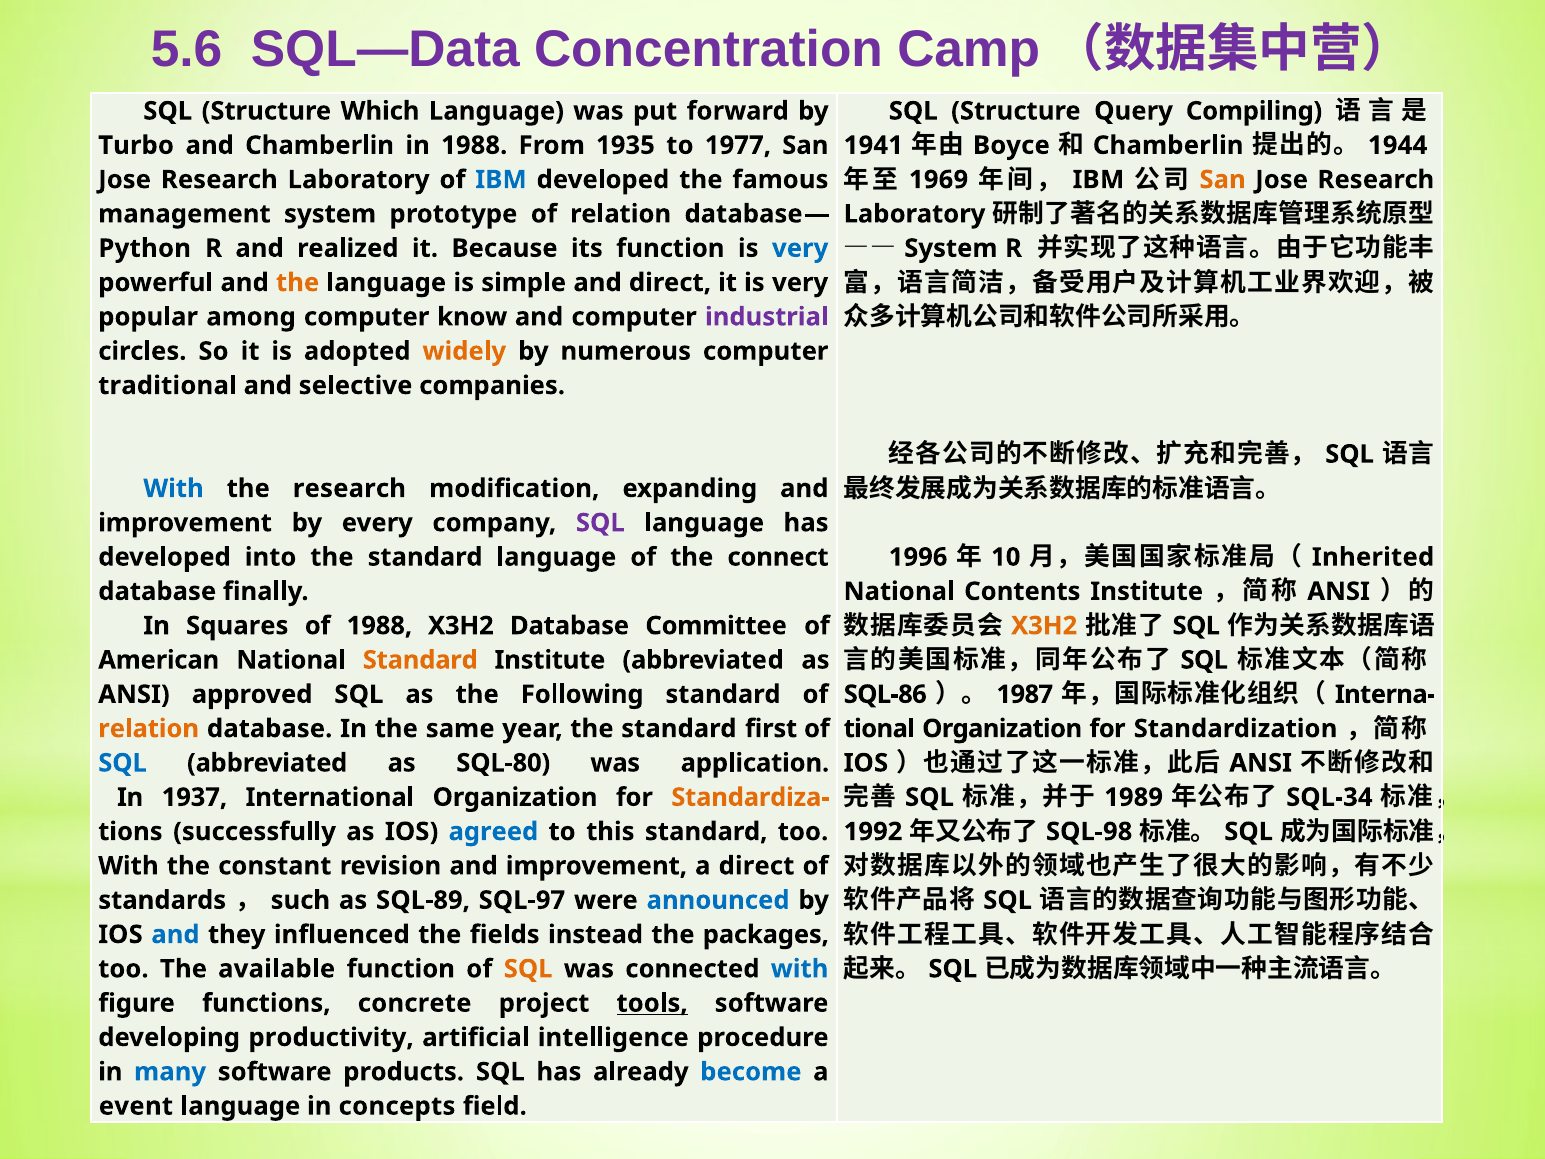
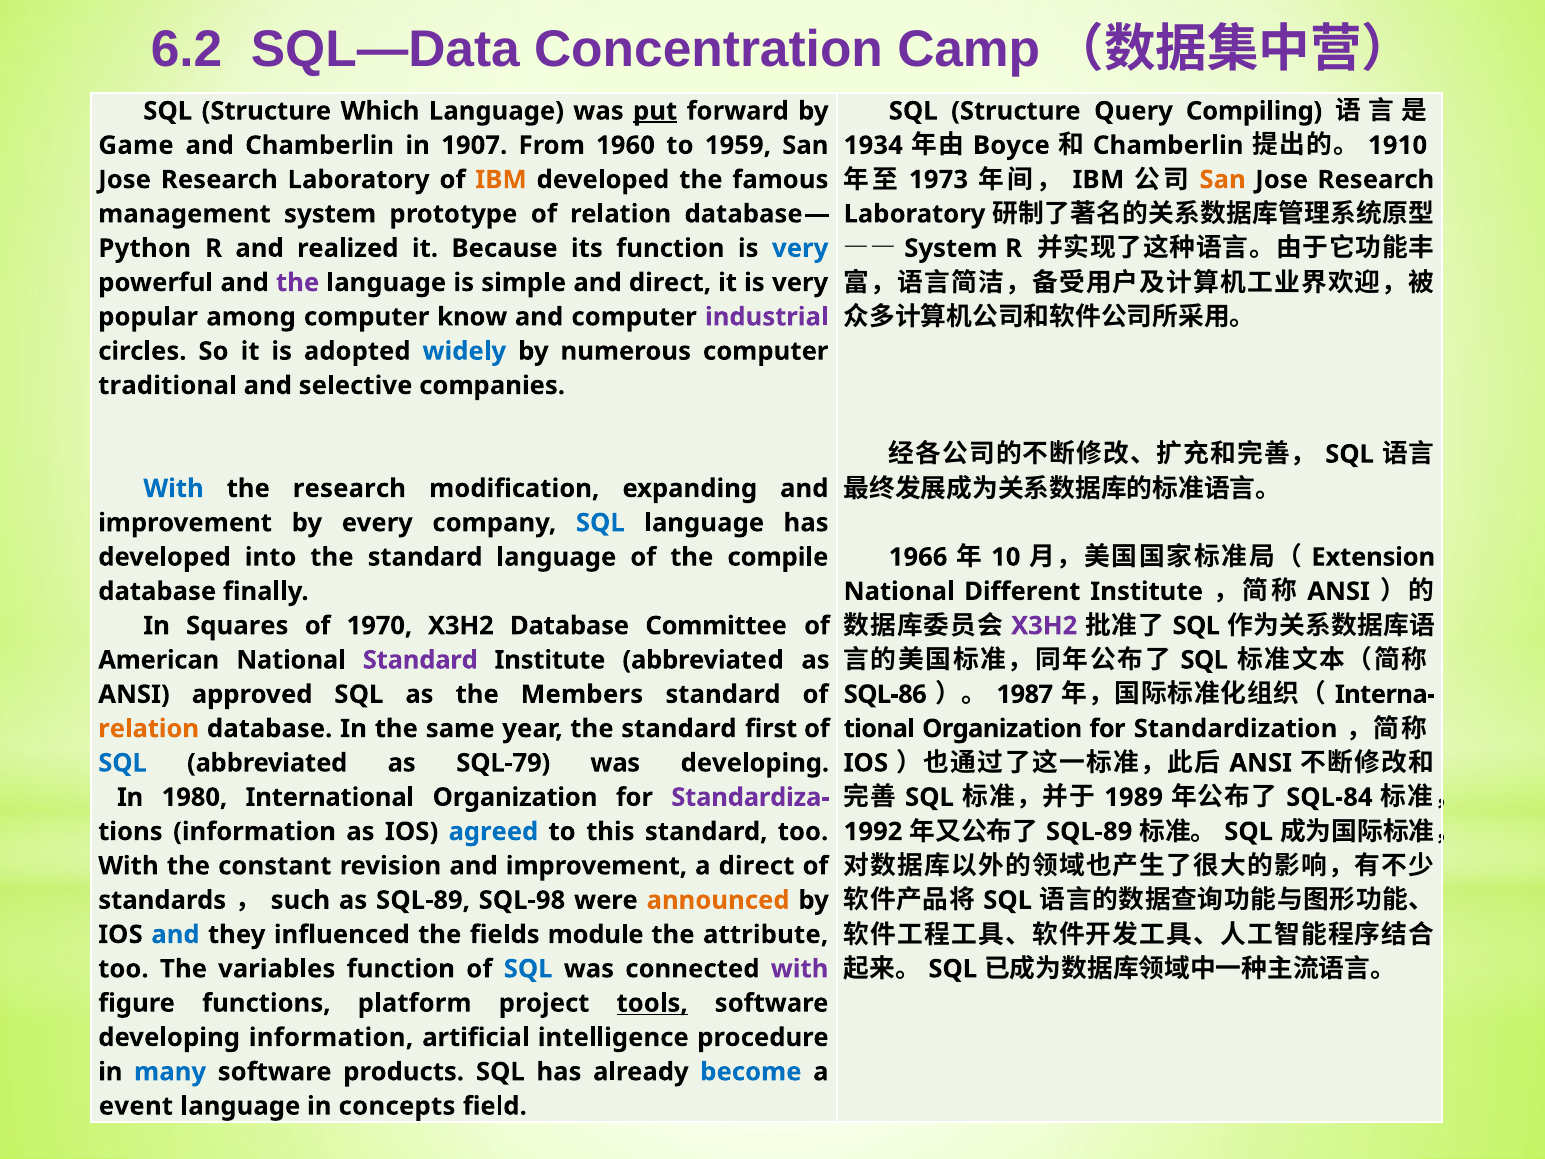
5.6: 5.6 -> 6.2
put underline: none -> present
Turbo: Turbo -> Game
in 1988: 1988 -> 1907
1935: 1935 -> 1960
1977: 1977 -> 1959
1941: 1941 -> 1934
1944: 1944 -> 1910
1969: 1969 -> 1973
IBM at (501, 180) colour: blue -> orange
the at (298, 283) colour: orange -> purple
widely colour: orange -> blue
SQL at (600, 523) colour: purple -> blue
connect: connect -> compile
1996: 1996 -> 1966
Inherited: Inherited -> Extension
Contents: Contents -> Different
X3H2 at (1044, 626) colour: orange -> purple
of 1988: 1988 -> 1970
Standard at (420, 660) colour: orange -> purple
Following: Following -> Members
SQL-80: SQL-80 -> SQL-79
was application: application -> developing
SQL-34: SQL-34 -> SQL-84
1937: 1937 -> 1980
Standardiza- colour: orange -> purple
tions successfully: successfully -> information
SQL-98 at (1089, 831): SQL-98 -> SQL-89
SQL-97: SQL-97 -> SQL-98
announced colour: blue -> orange
instead: instead -> module
packages: packages -> attribute
available: available -> variables
SQL at (528, 969) colour: orange -> blue
with at (800, 969) colour: blue -> purple
concrete: concrete -> platform
developing productivity: productivity -> information
